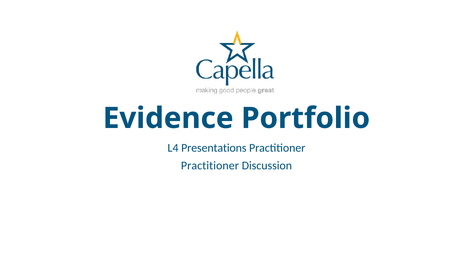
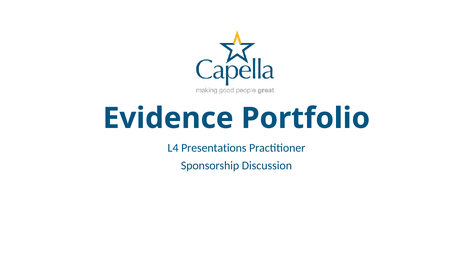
Practitioner at (210, 166): Practitioner -> Sponsorship
